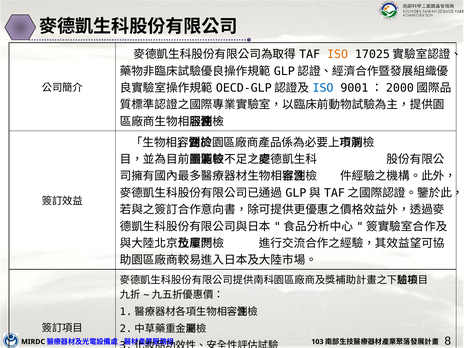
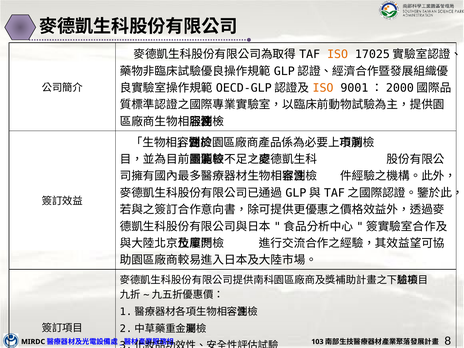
ISO at (323, 88) colour: blue -> orange
